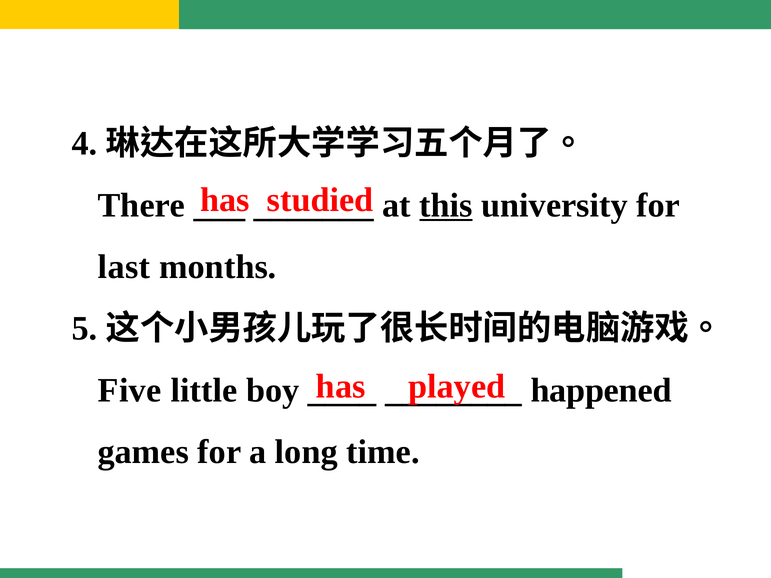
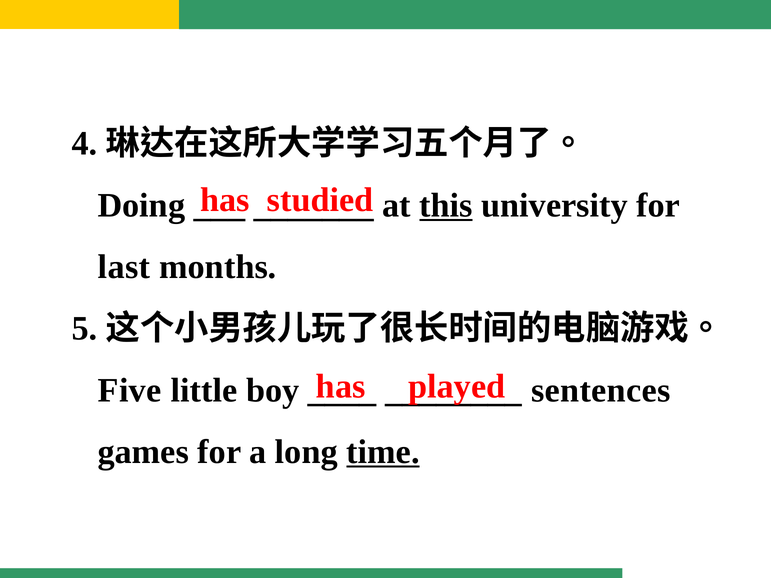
There: There -> Doing
happened: happened -> sentences
time underline: none -> present
